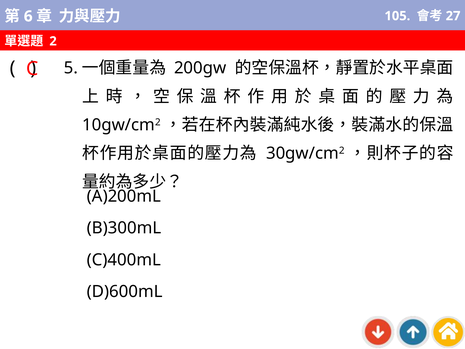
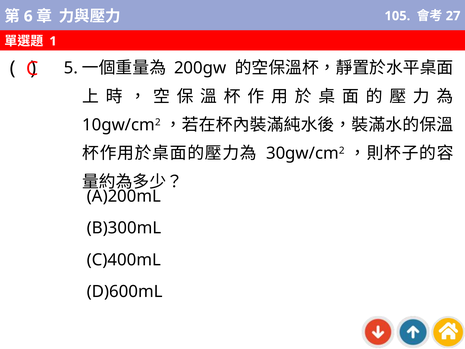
2: 2 -> 1
